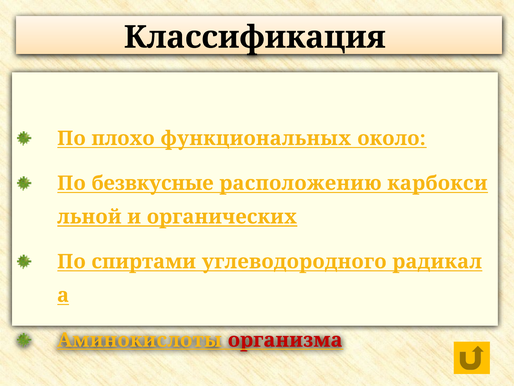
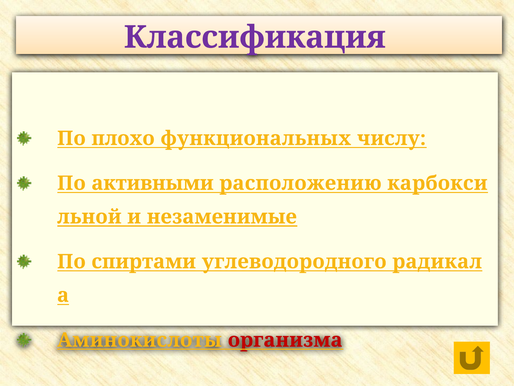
Классификация colour: black -> purple
около: около -> числу
безвкусные: безвкусные -> активными
органических: органических -> незаменимые
